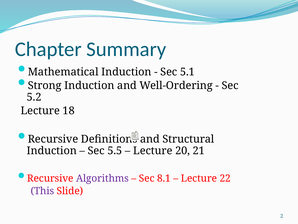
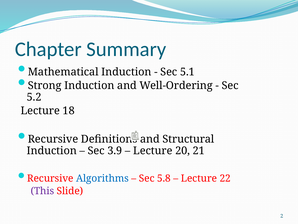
5.5: 5.5 -> 3.9
Algorithms colour: purple -> blue
8.1: 8.1 -> 5.8
